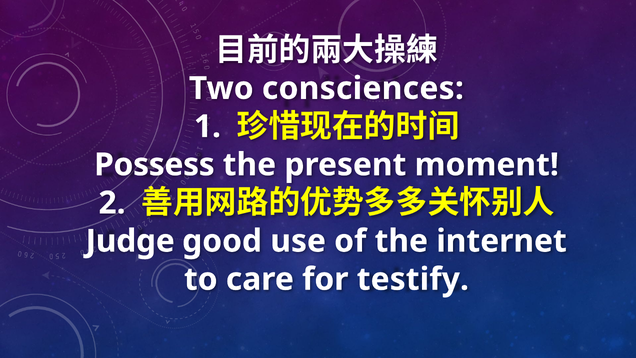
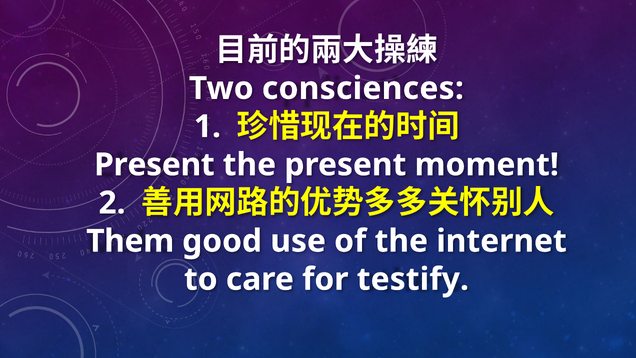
Possess at (154, 165): Possess -> Present
Judge: Judge -> Them
